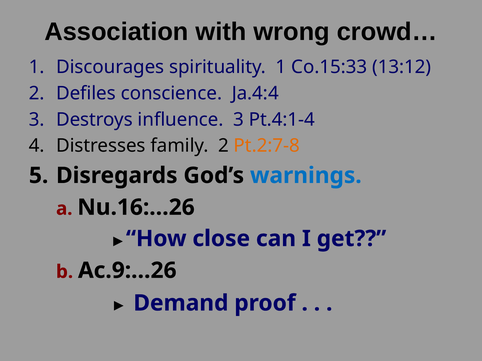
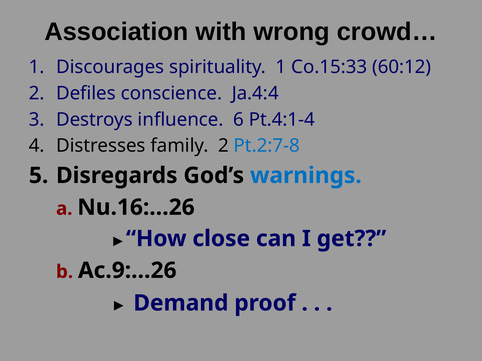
13:12: 13:12 -> 60:12
influence 3: 3 -> 6
Pt.2:7-8 colour: orange -> blue
